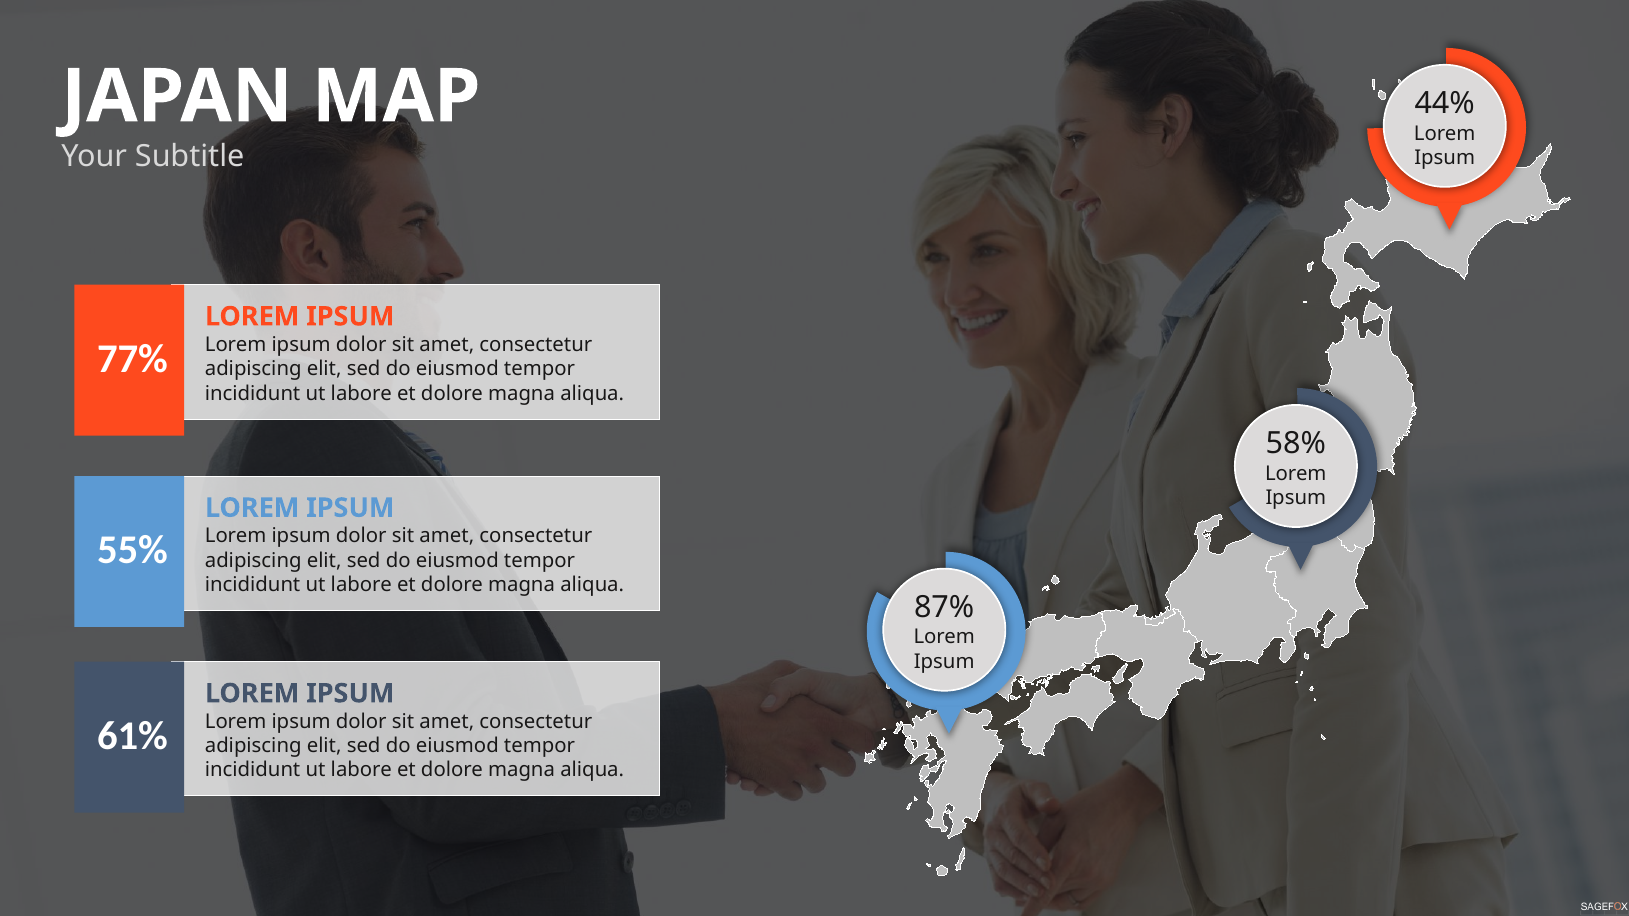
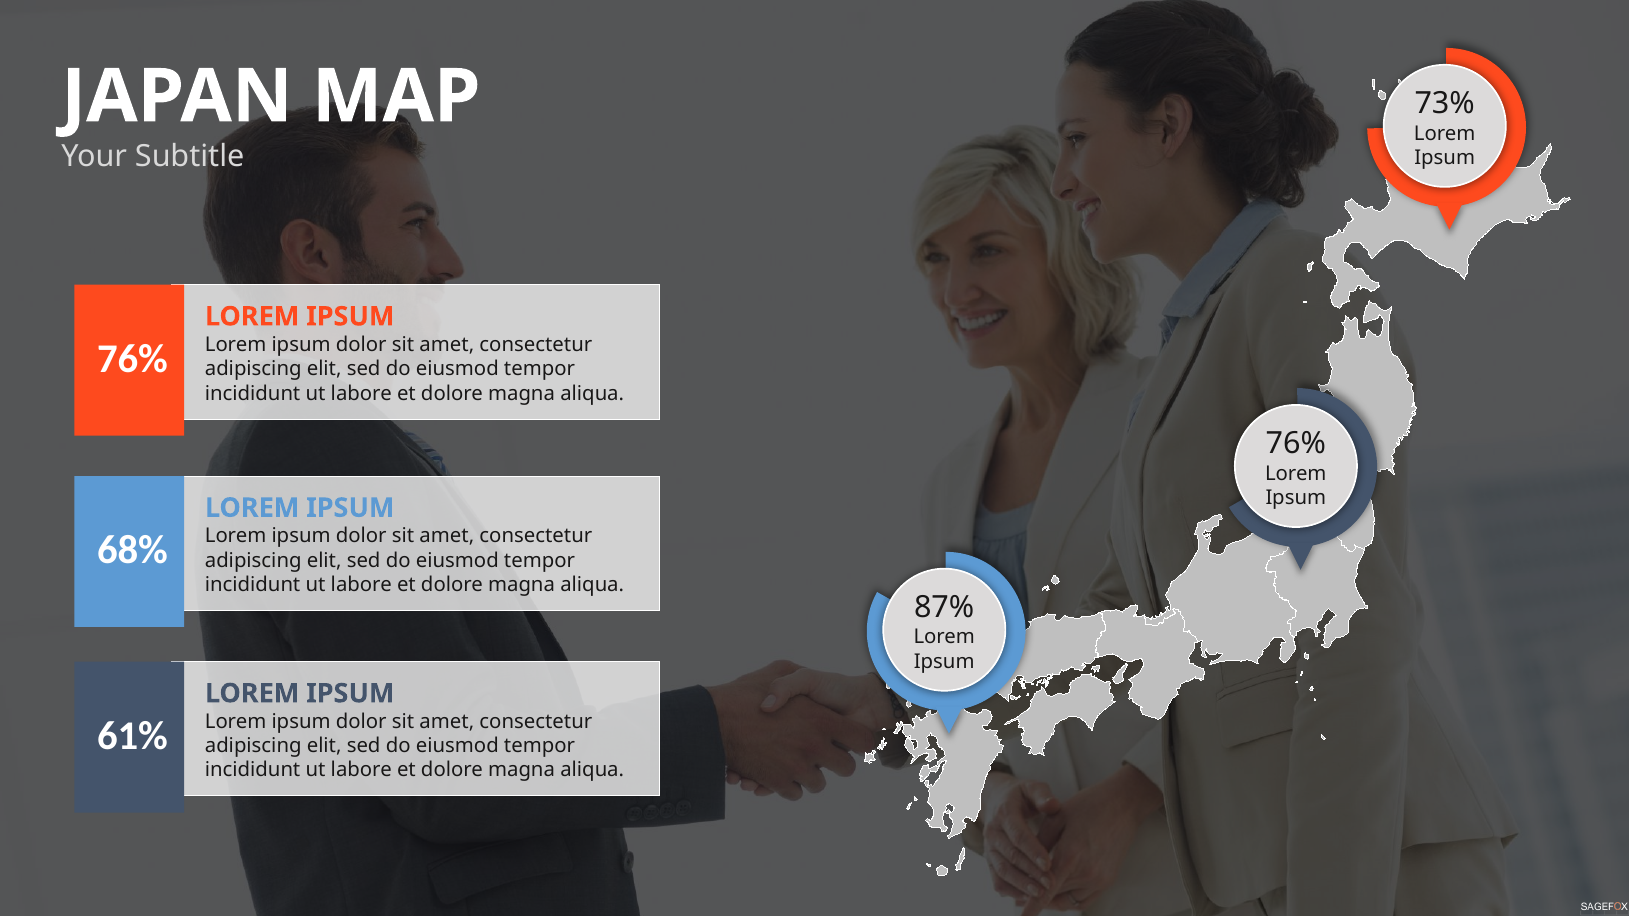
44%: 44% -> 73%
77% at (132, 359): 77% -> 76%
58% at (1296, 444): 58% -> 76%
55%: 55% -> 68%
